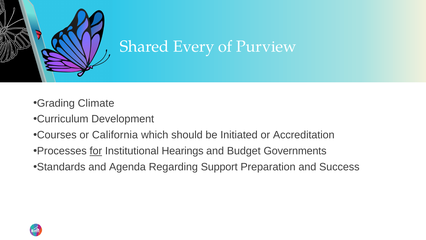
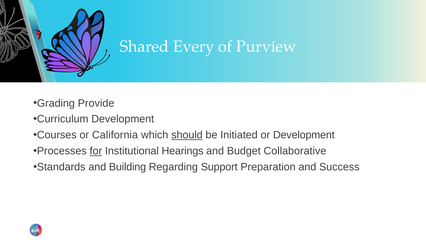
Climate: Climate -> Provide
should underline: none -> present
or Accreditation: Accreditation -> Development
Governments: Governments -> Collaborative
Agenda: Agenda -> Building
